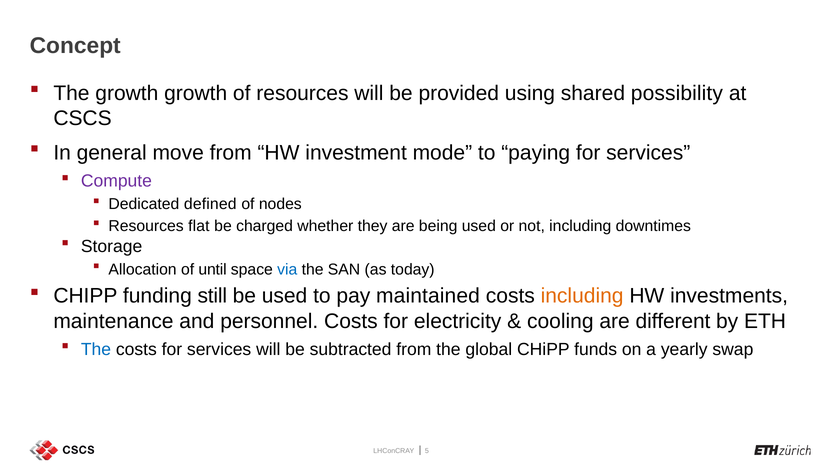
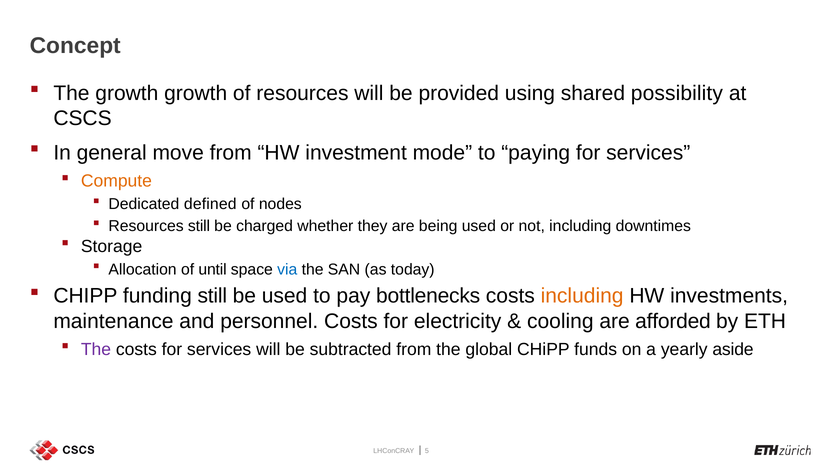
Compute colour: purple -> orange
Resources flat: flat -> still
maintained: maintained -> bottlenecks
different: different -> afforded
The at (96, 349) colour: blue -> purple
swap: swap -> aside
